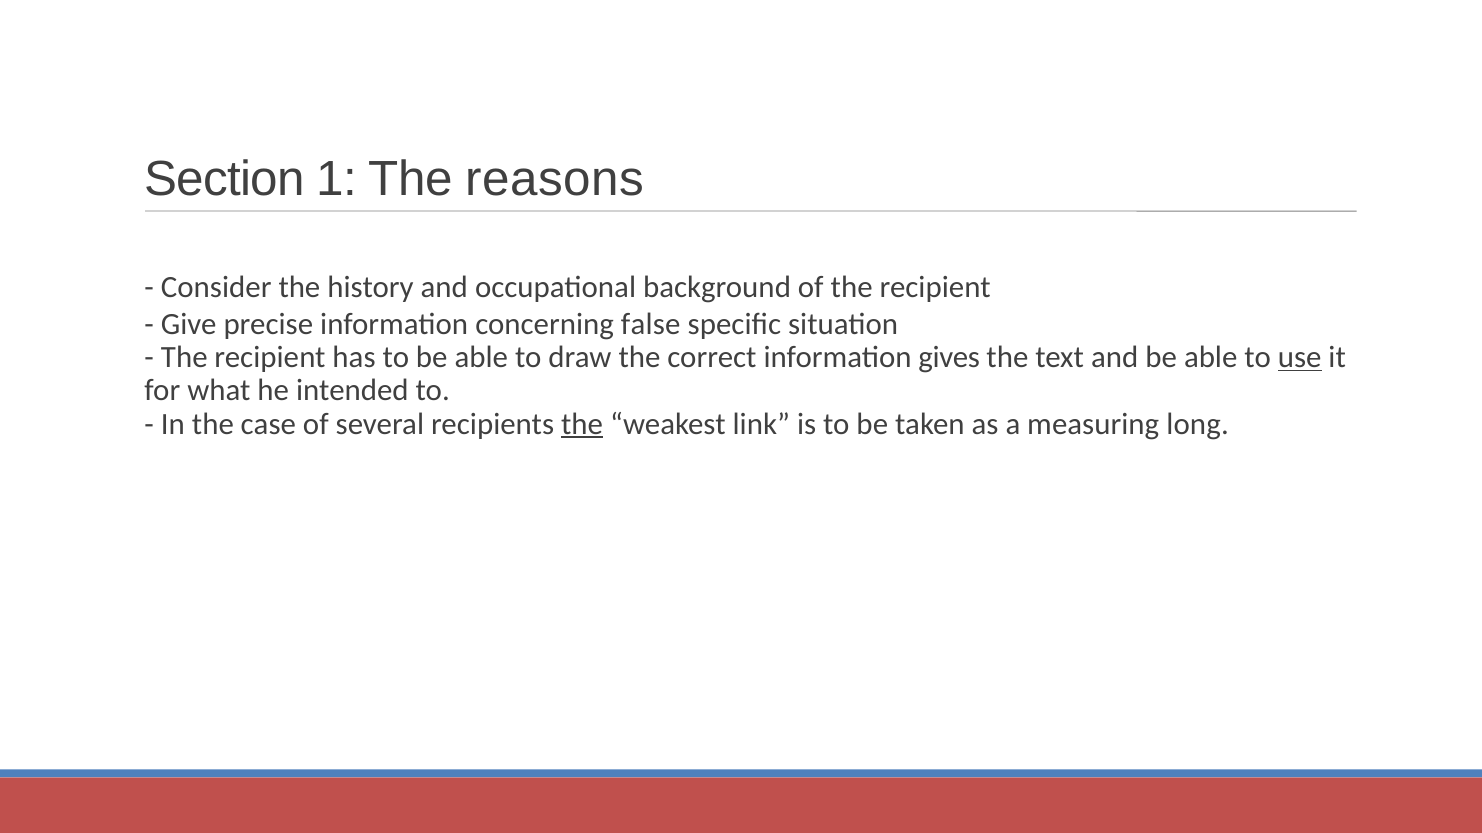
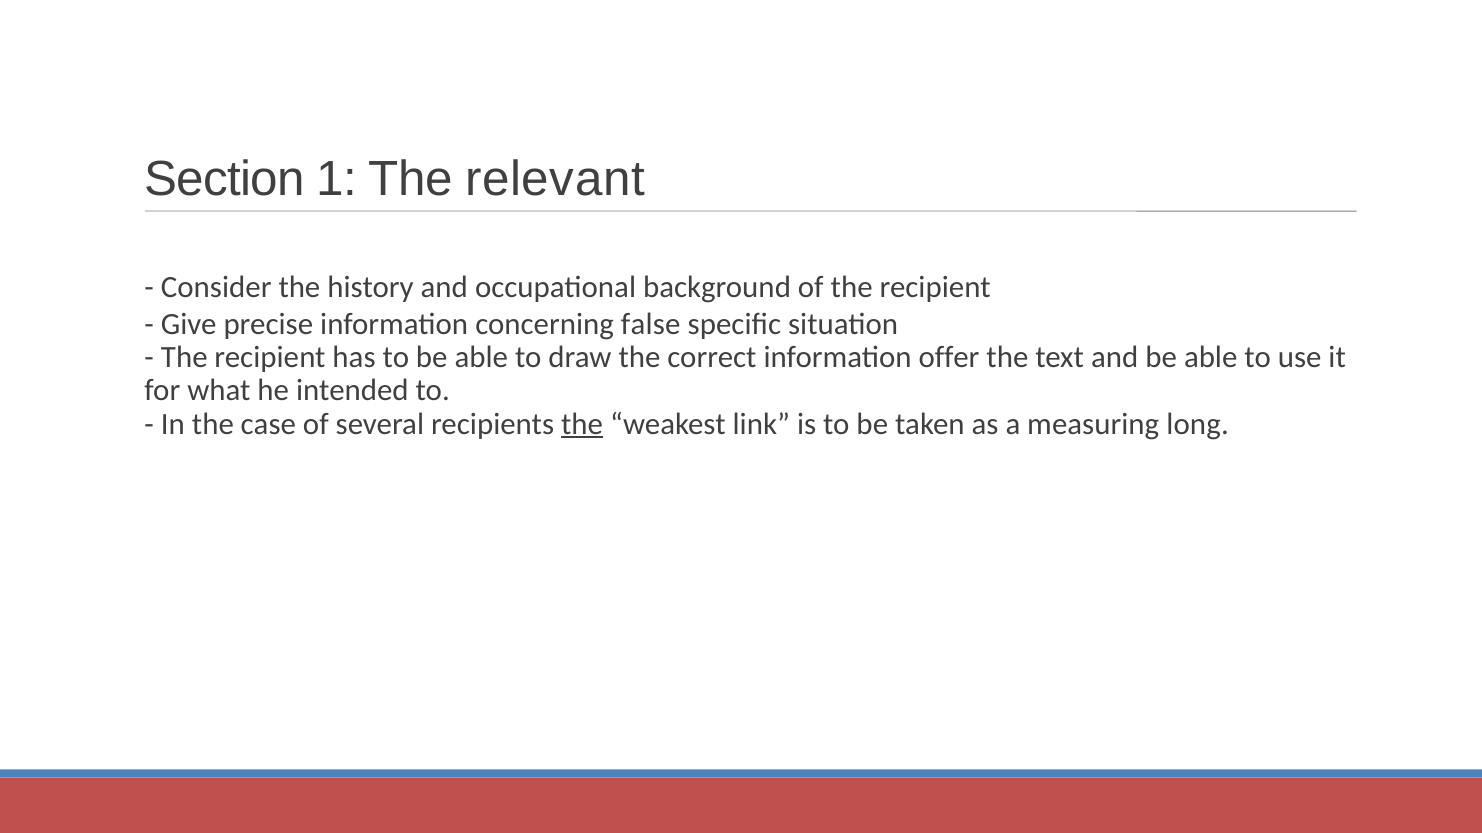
reasons: reasons -> relevant
gives: gives -> offer
use underline: present -> none
